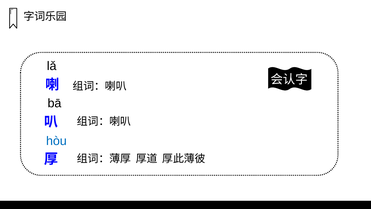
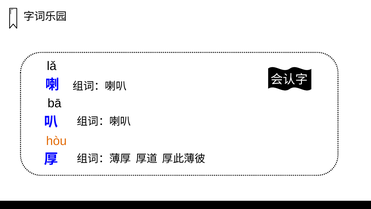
hòu colour: blue -> orange
